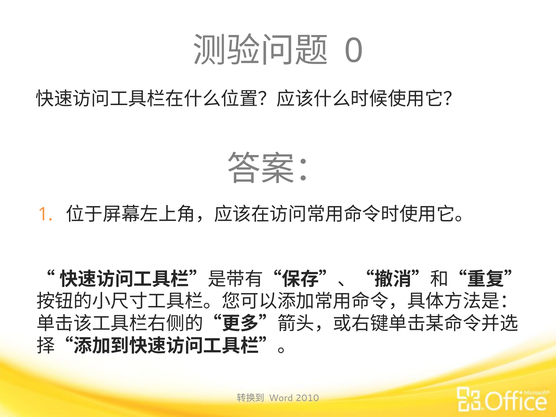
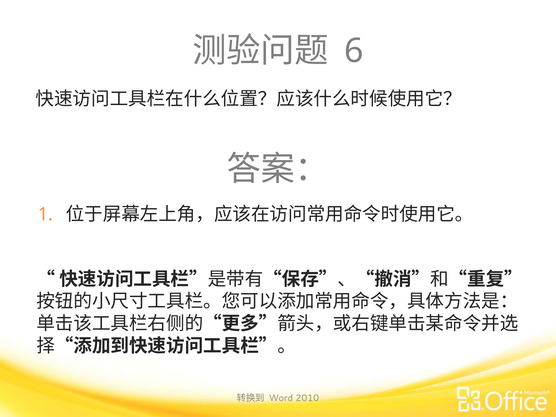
0: 0 -> 6
